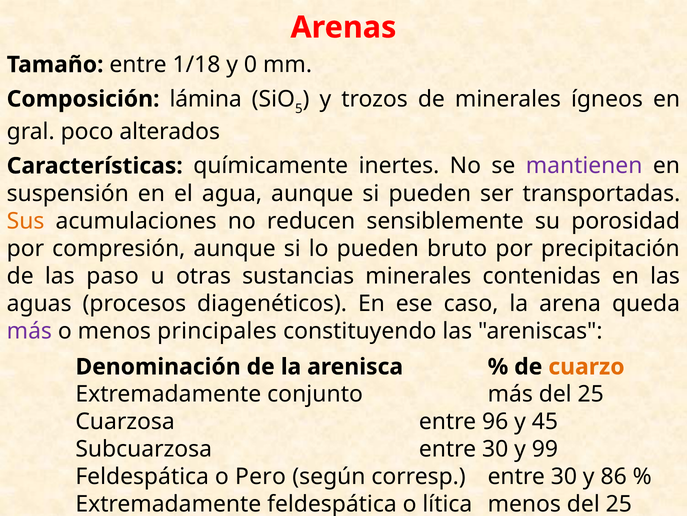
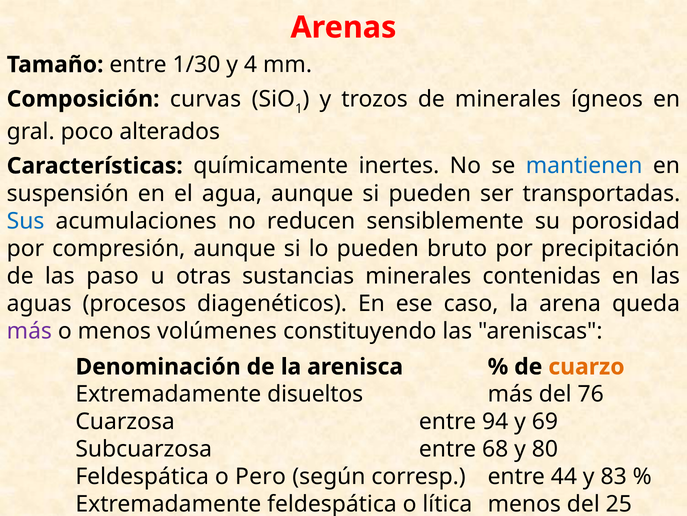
1/18: 1/18 -> 1/30
0: 0 -> 4
lámina: lámina -> curvas
5: 5 -> 1
mantienen colour: purple -> blue
Sus colour: orange -> blue
principales: principales -> volúmenes
conjunto: conjunto -> disueltos
más del 25: 25 -> 76
96: 96 -> 94
45: 45 -> 69
Subcuarzosa entre 30: 30 -> 68
99: 99 -> 80
corresp entre 30: 30 -> 44
86: 86 -> 83
